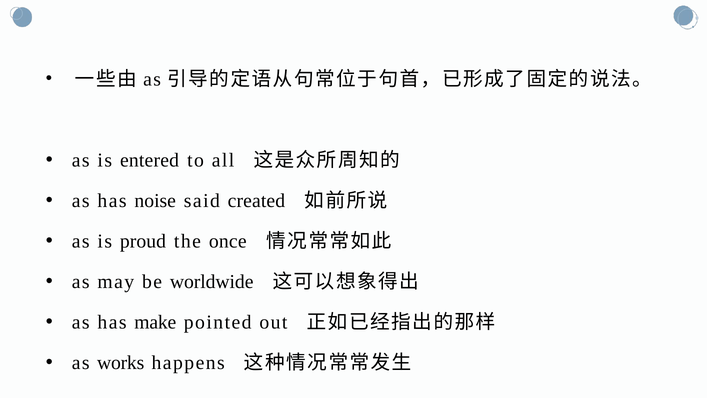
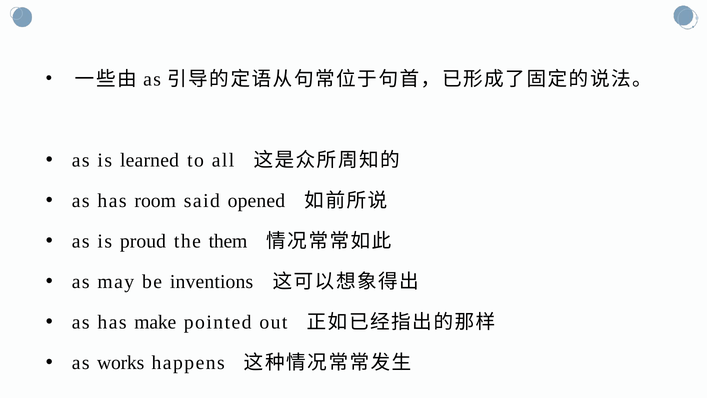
entered: entered -> learned
noise: noise -> room
created: created -> opened
once: once -> them
worldwide: worldwide -> inventions
